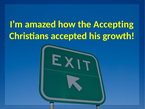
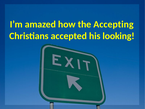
growth: growth -> looking
